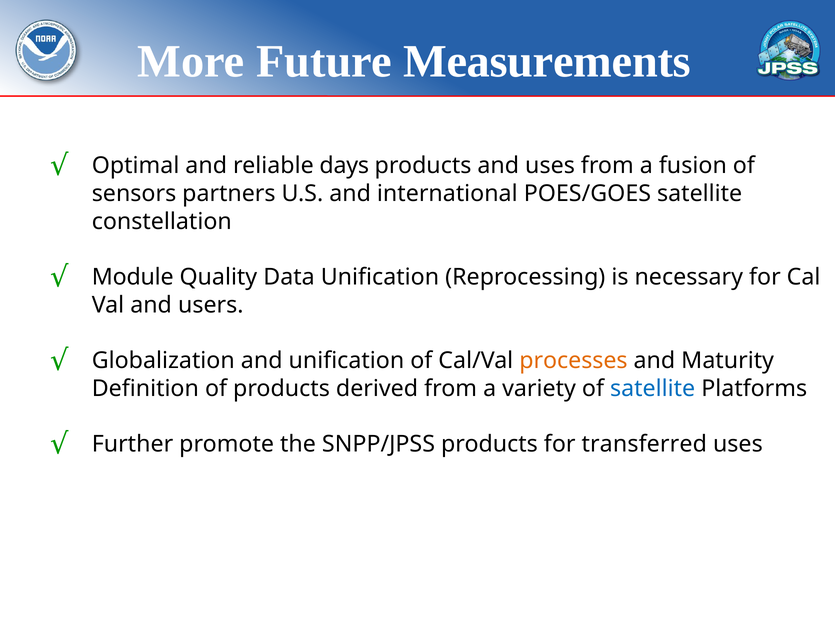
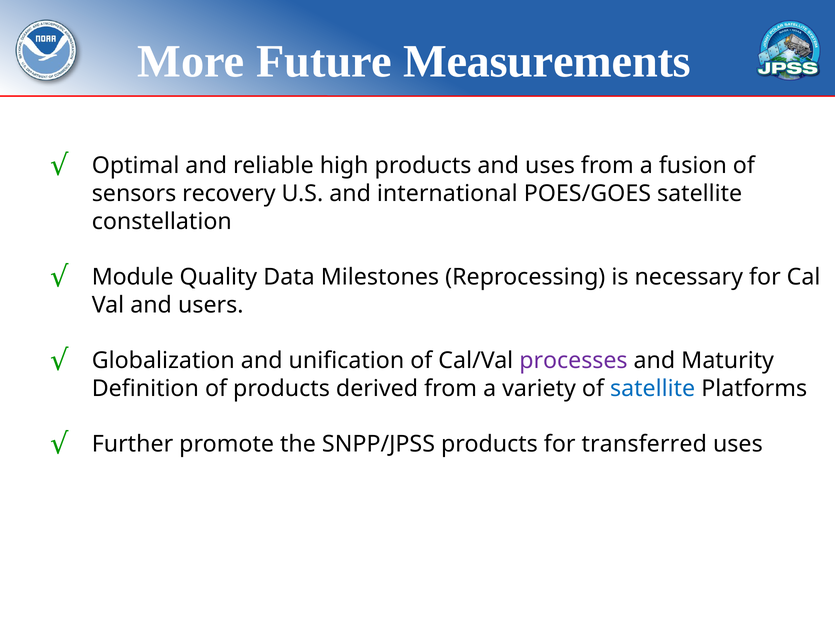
days: days -> high
partners: partners -> recovery
Data Unification: Unification -> Milestones
processes colour: orange -> purple
